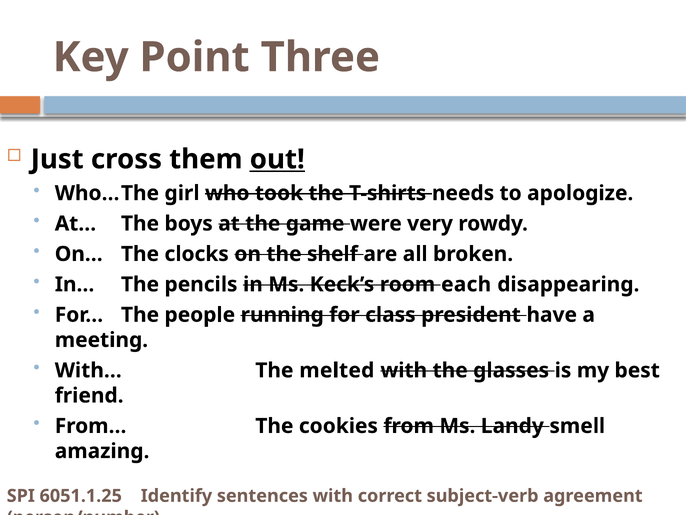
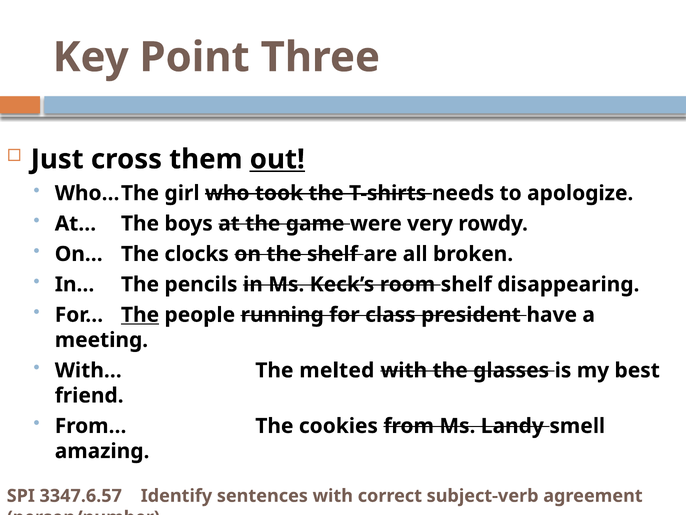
room each: each -> shelf
The at (140, 315) underline: none -> present
6051.1.25: 6051.1.25 -> 3347.6.57
